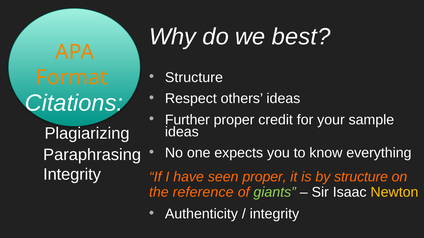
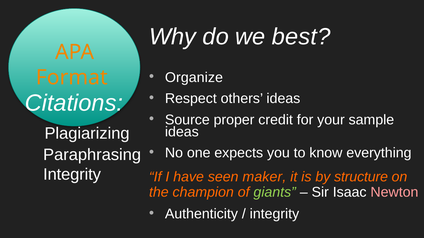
Structure at (194, 78): Structure -> Organize
Further: Further -> Source
seen proper: proper -> maker
reference: reference -> champion
Newton colour: yellow -> pink
